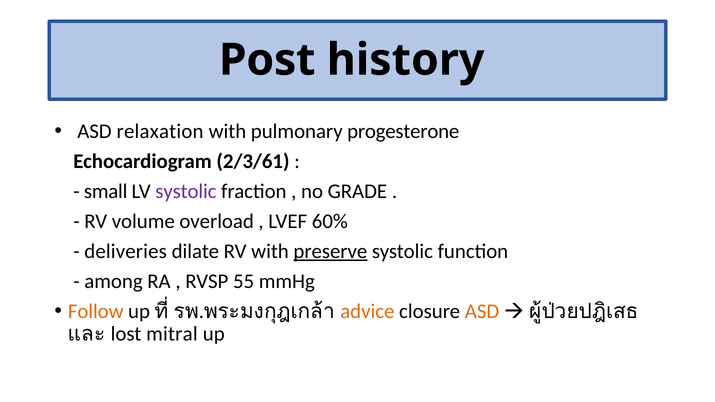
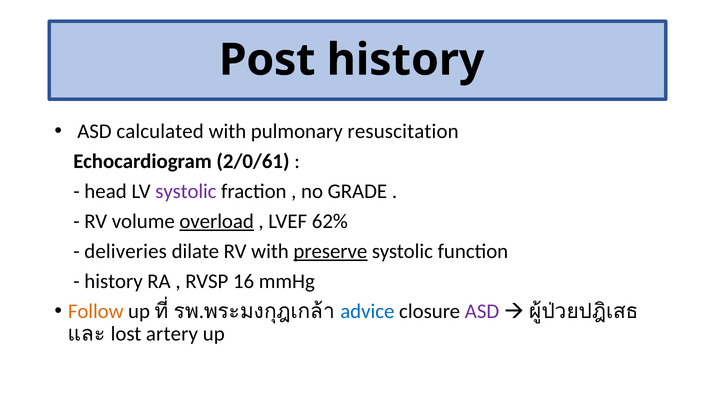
relaxation: relaxation -> calculated
progesterone: progesterone -> resuscitation
2/3/61: 2/3/61 -> 2/0/61
small: small -> head
overload underline: none -> present
60%: 60% -> 62%
among at (114, 281): among -> history
55: 55 -> 16
advice colour: orange -> blue
ASD at (482, 311) colour: orange -> purple
mitral: mitral -> artery
